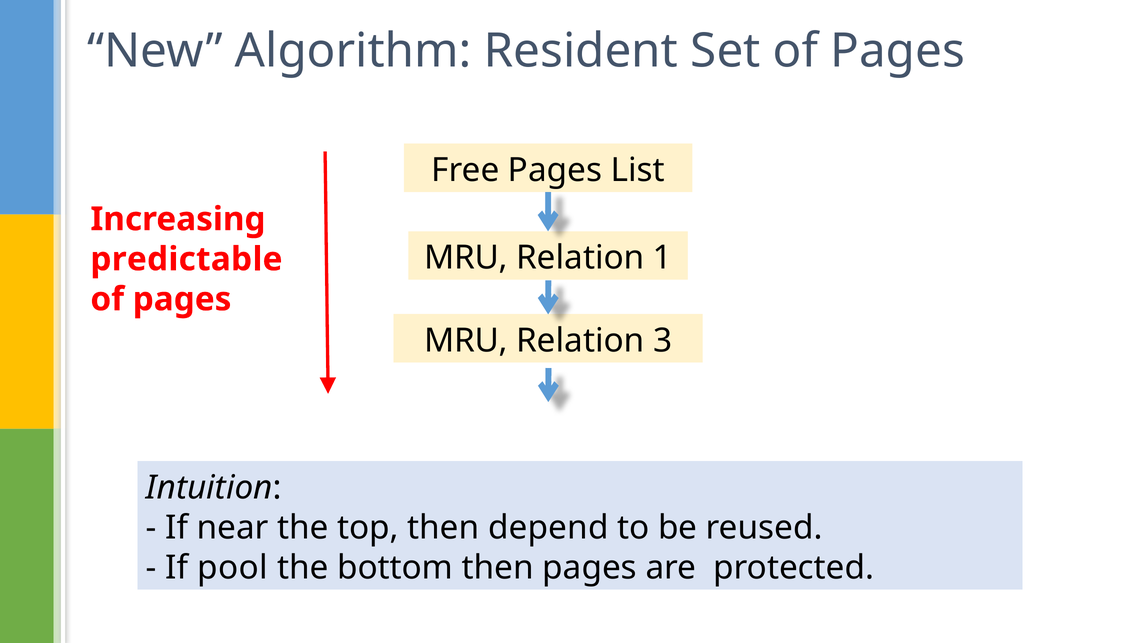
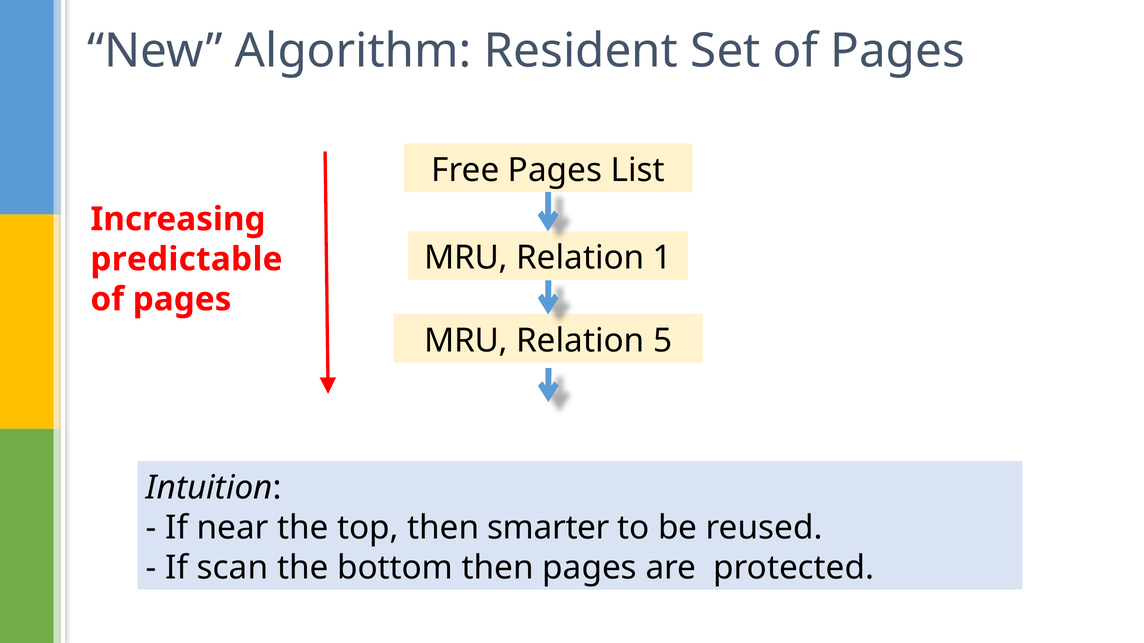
3: 3 -> 5
depend: depend -> smarter
pool: pool -> scan
